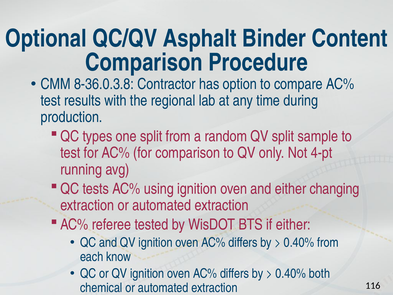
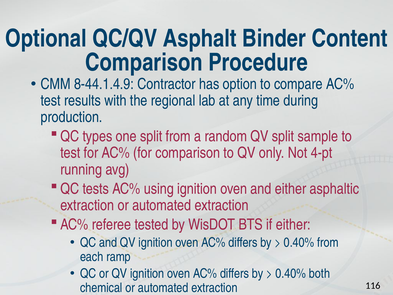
8-36.0.3.8: 8-36.0.3.8 -> 8-44.1.4.9
changing: changing -> asphaltic
know: know -> ramp
